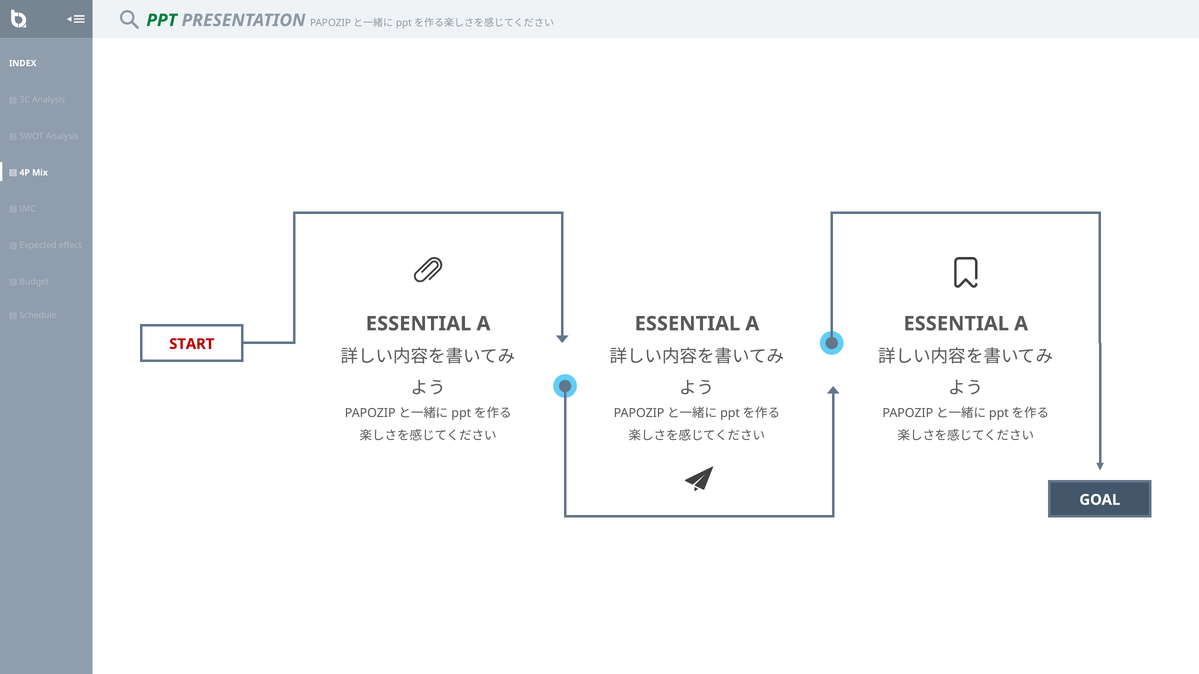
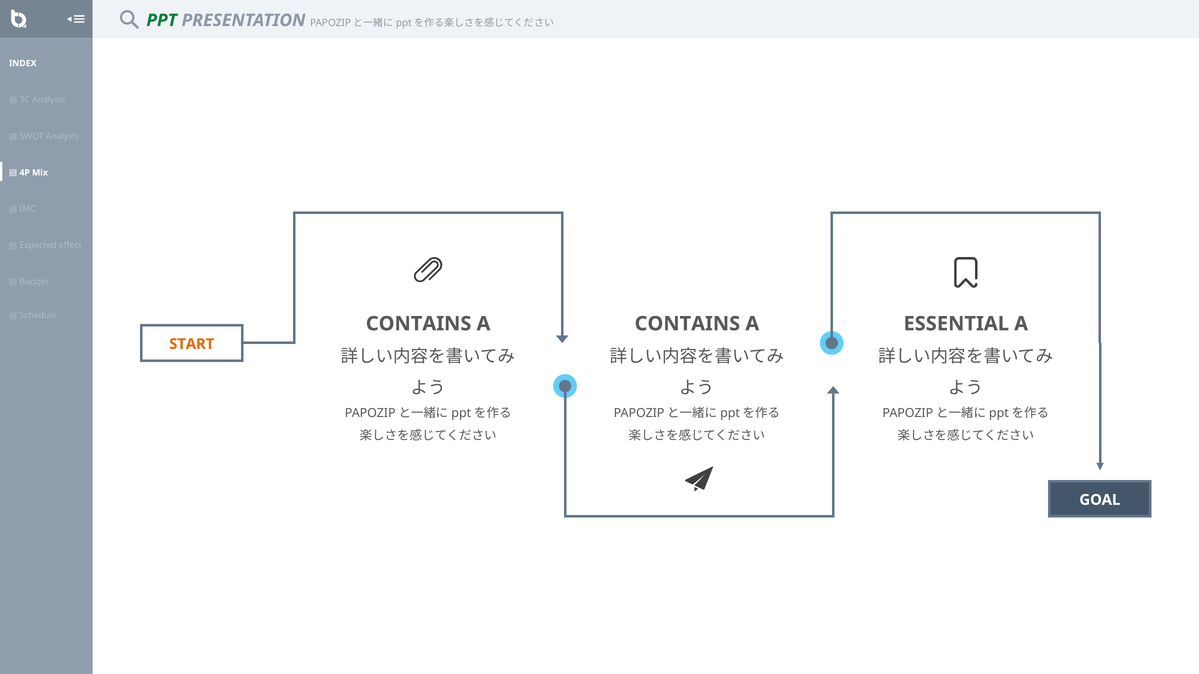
ESSENTIAL at (419, 324): ESSENTIAL -> CONTAINS
ESSENTIAL at (687, 324): ESSENTIAL -> CONTAINS
START colour: red -> orange
